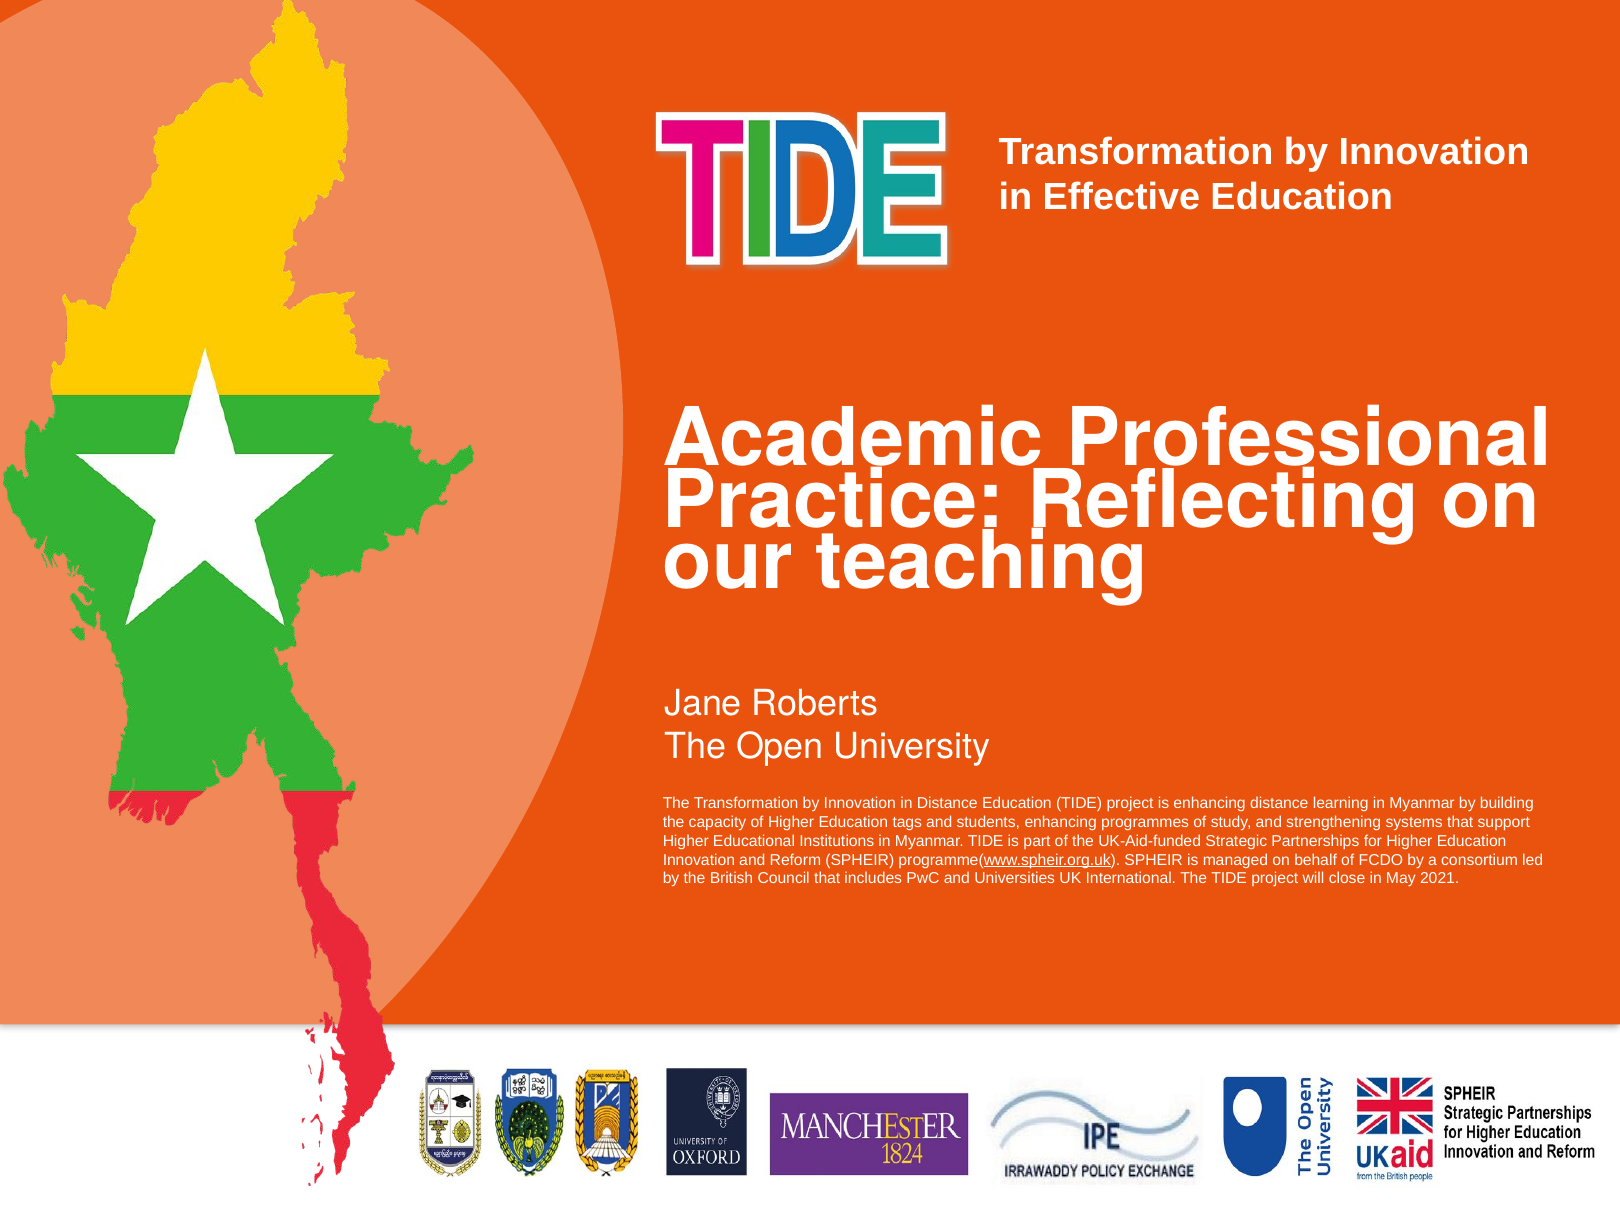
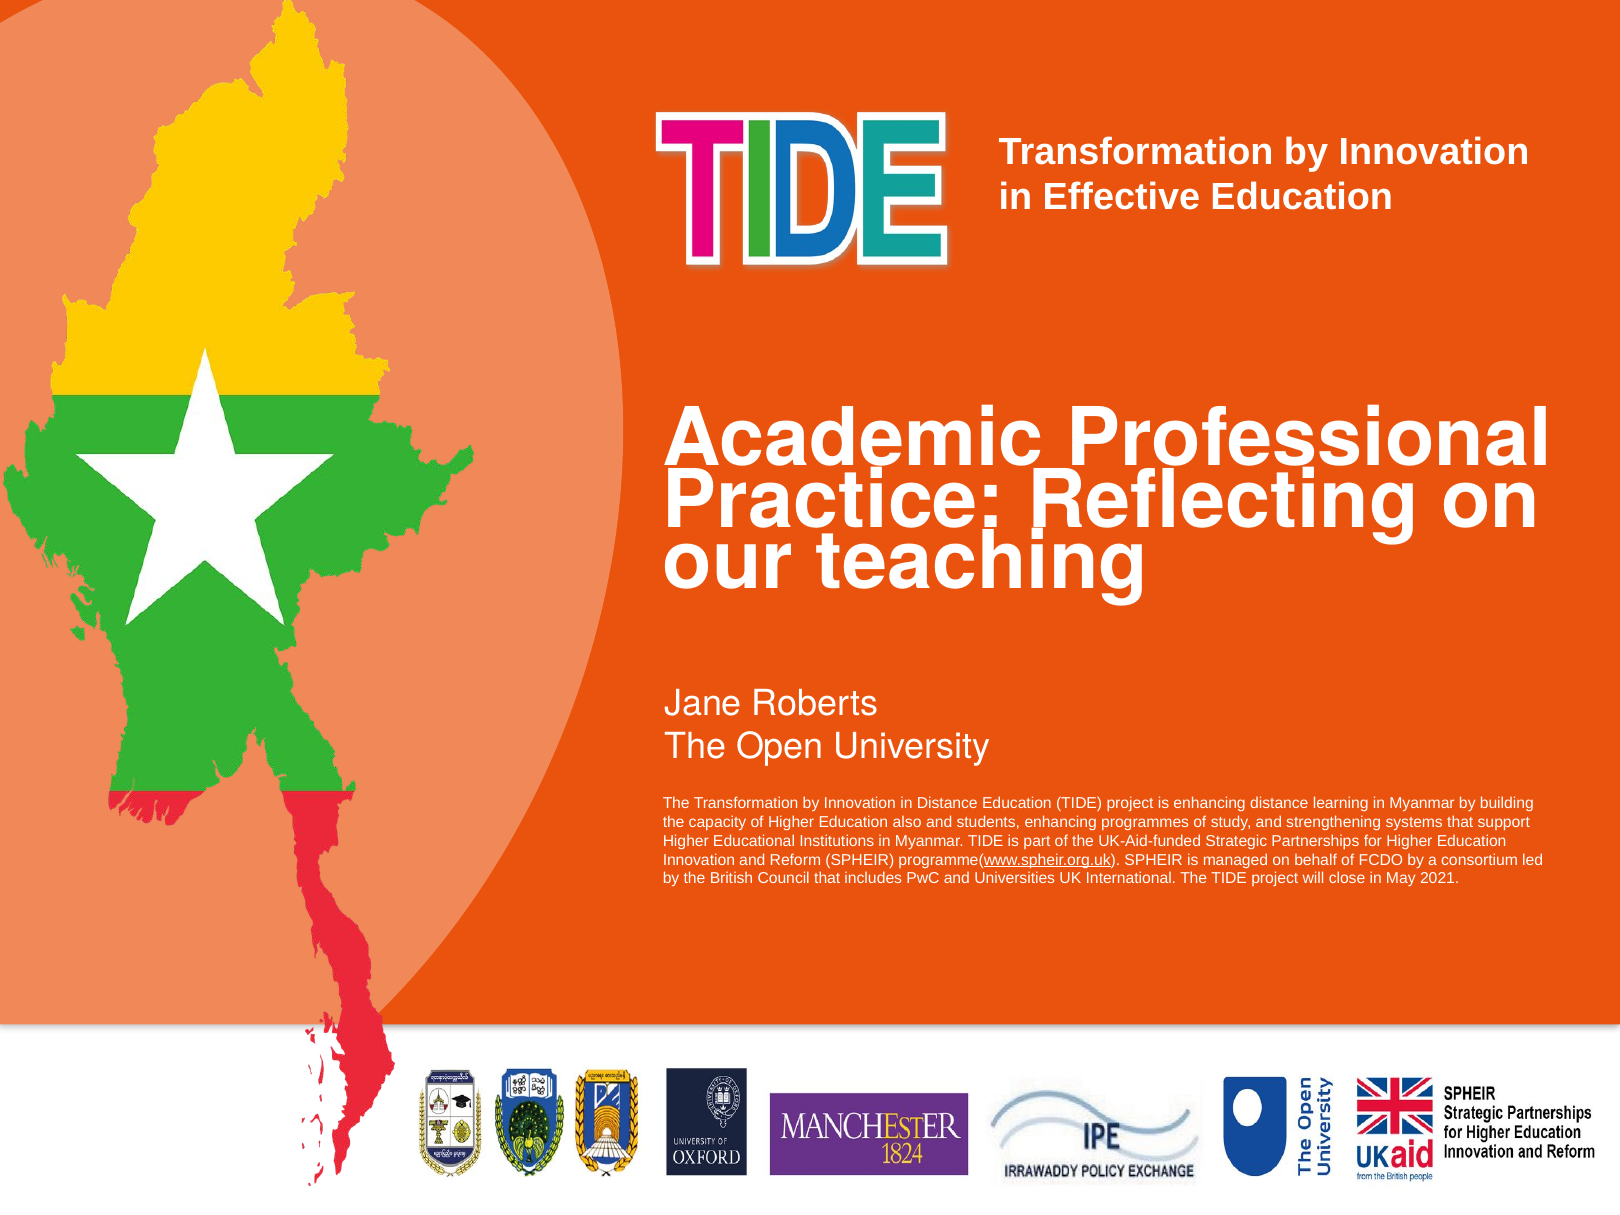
tags: tags -> also
